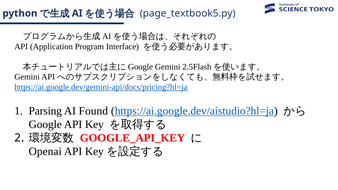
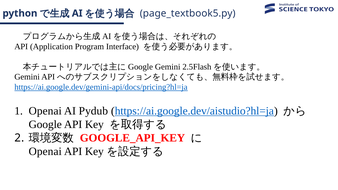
Parsing at (45, 111): Parsing -> Openai
Found: Found -> Pydub
